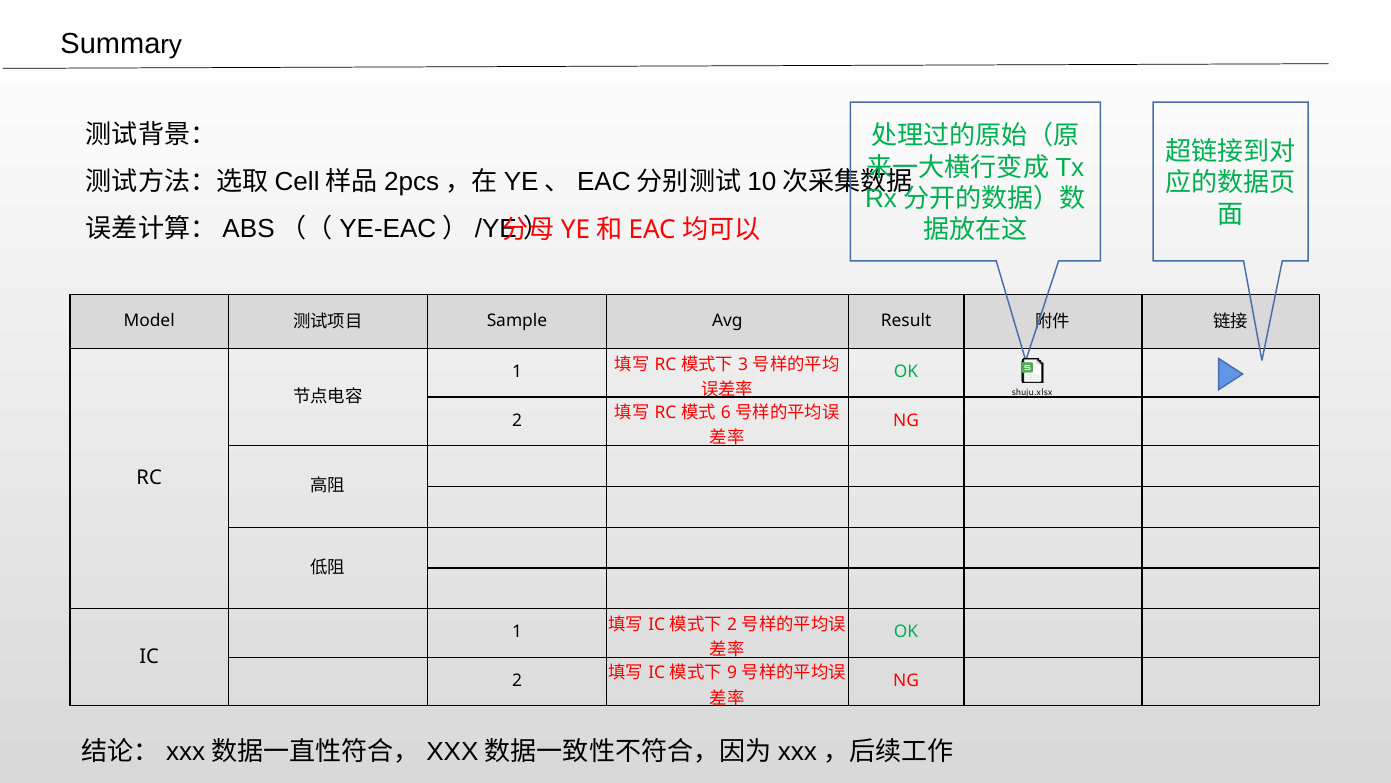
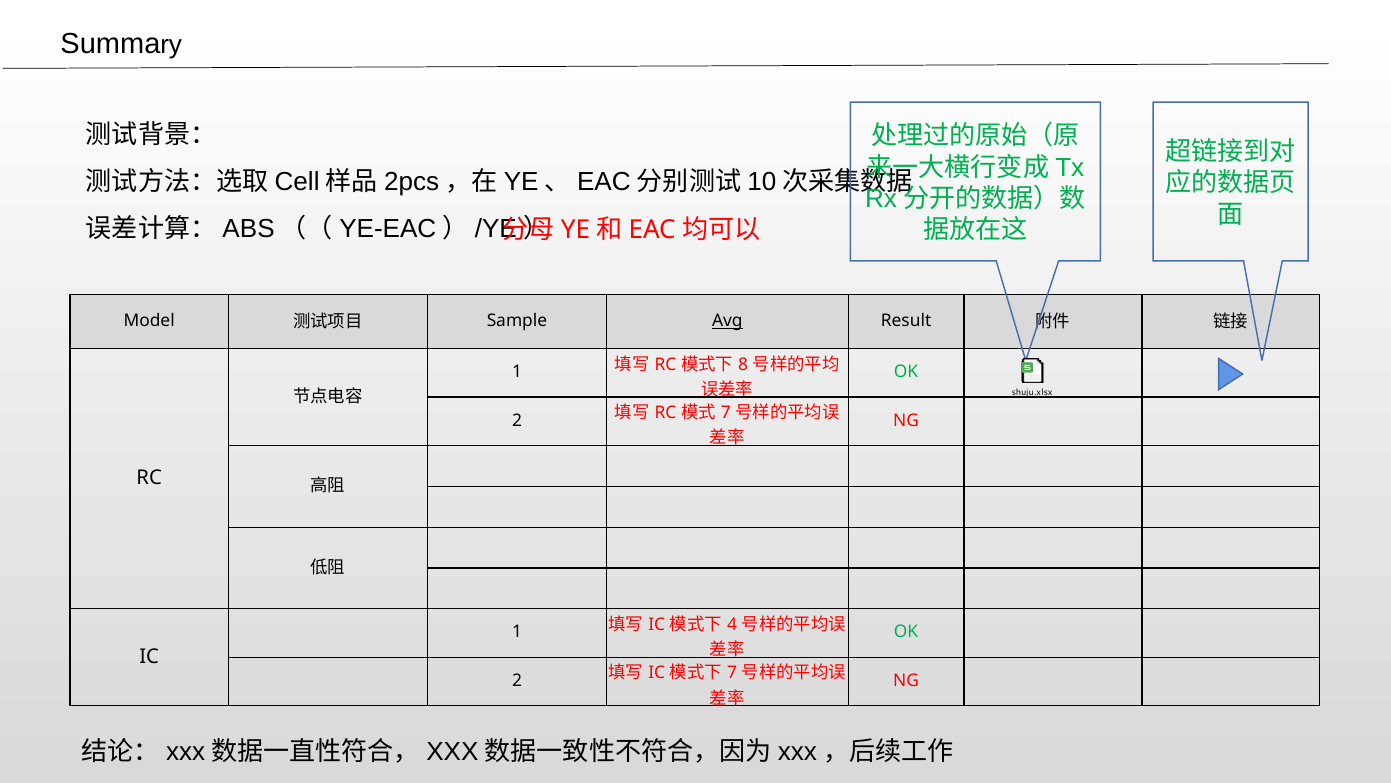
Avg underline: none -> present
3: 3 -> 8
6 at (726, 412): 6 -> 7
2 at (732, 624): 2 -> 4
9 at (732, 673): 9 -> 7
